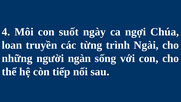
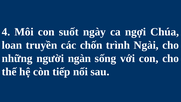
từng: từng -> chốn
